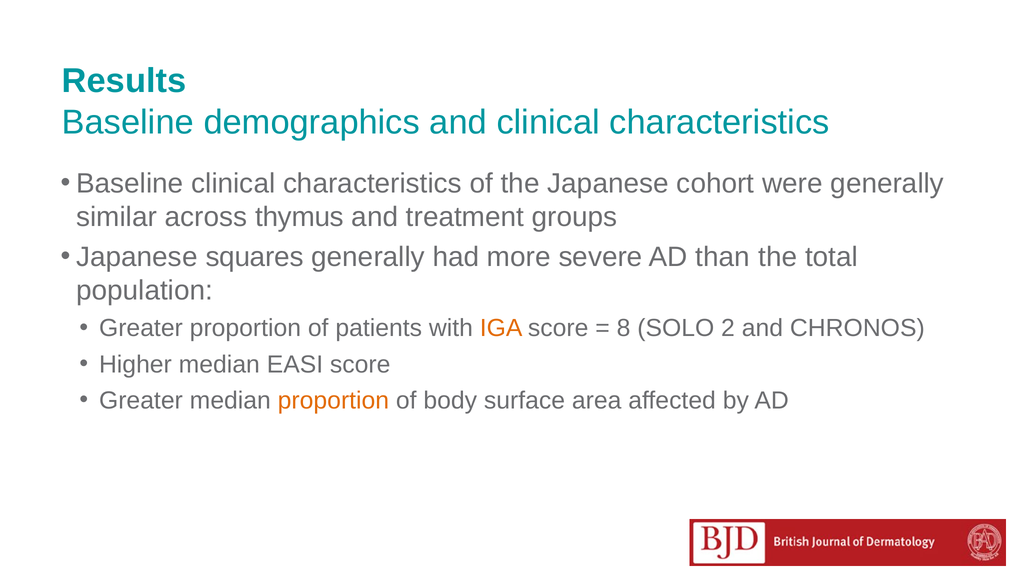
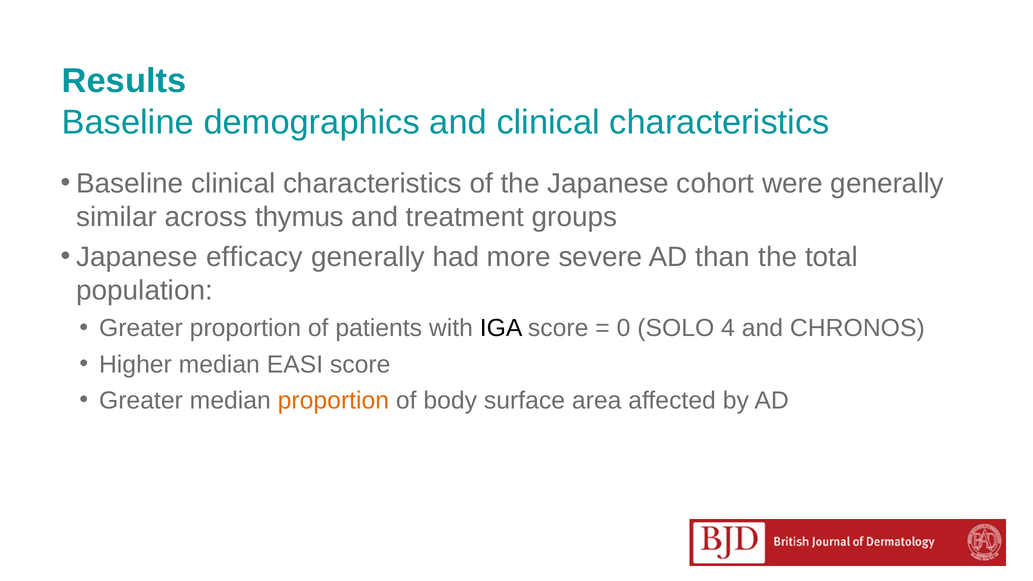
squares: squares -> efficacy
IGA colour: orange -> black
8: 8 -> 0
2: 2 -> 4
